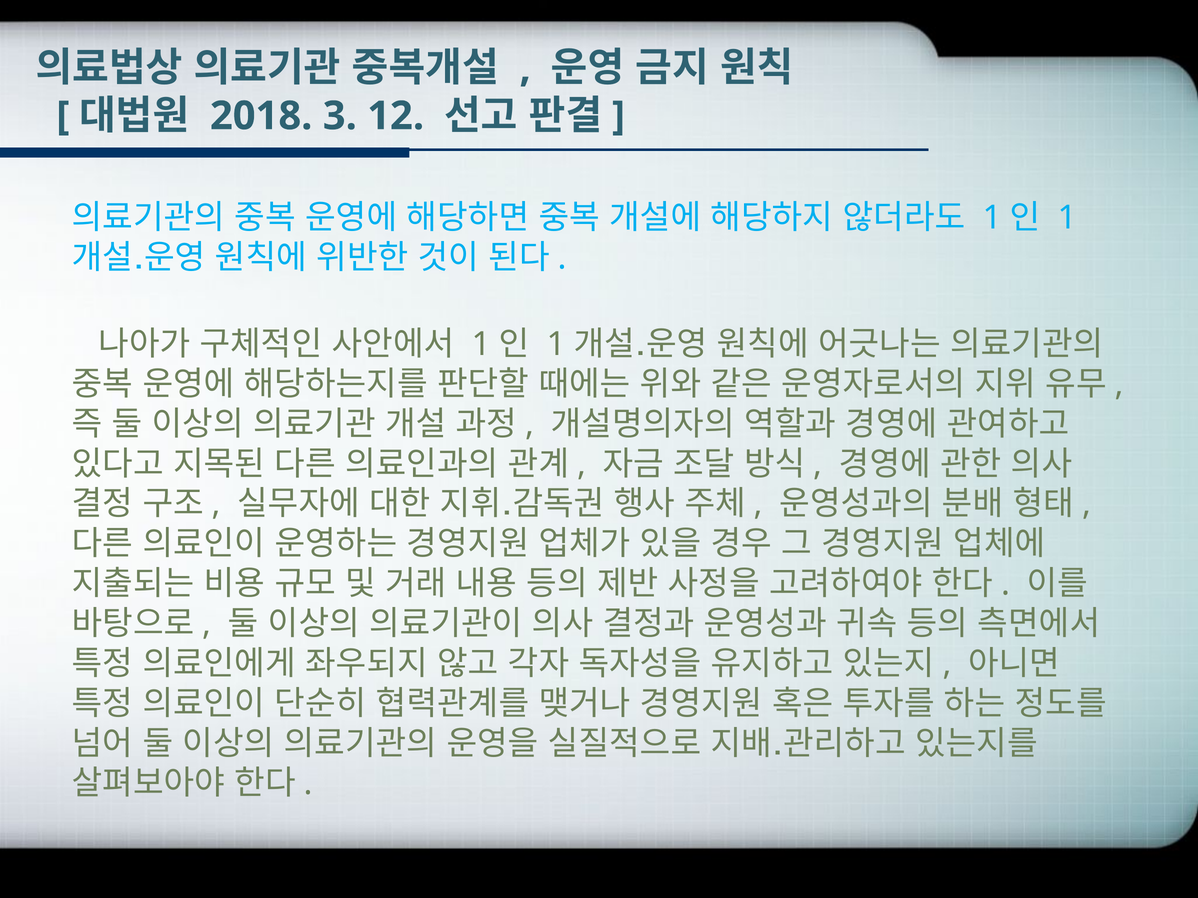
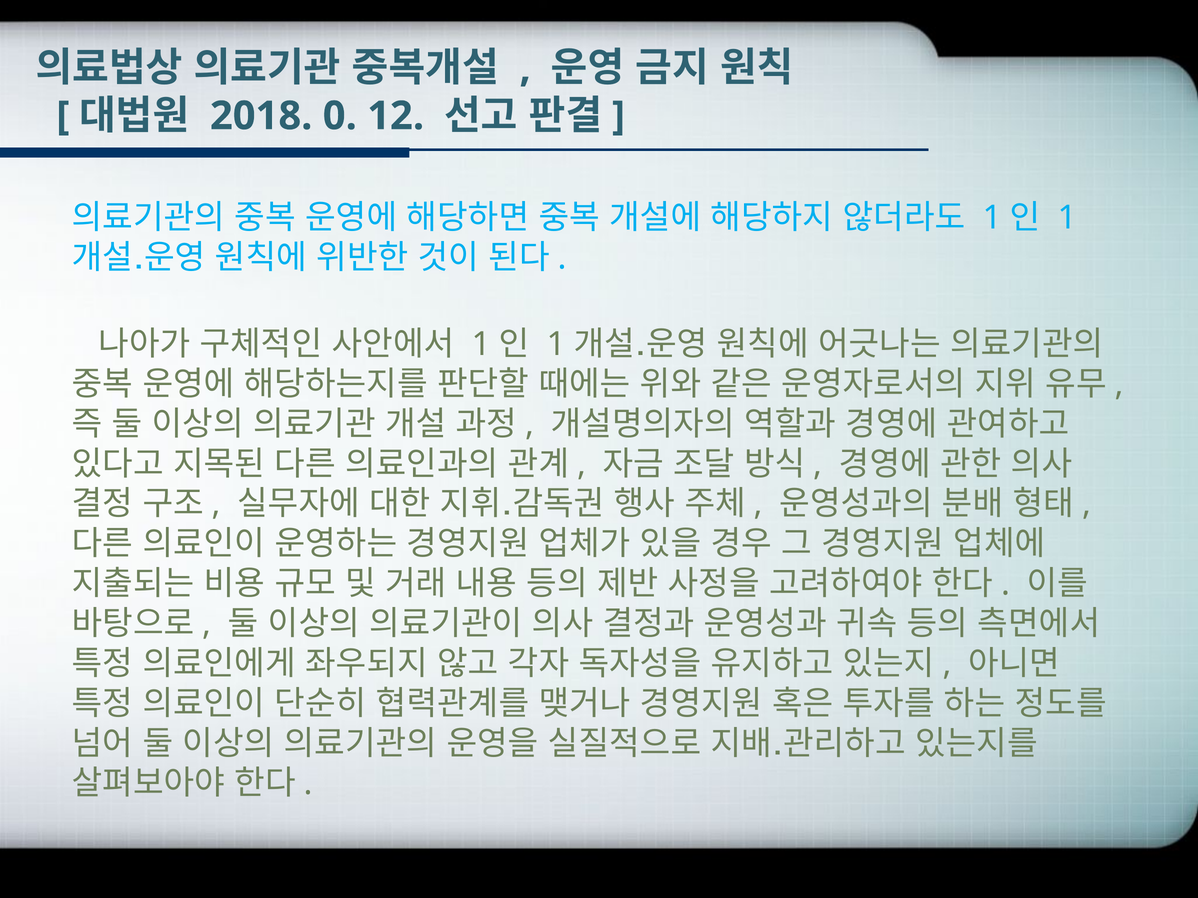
3: 3 -> 0
